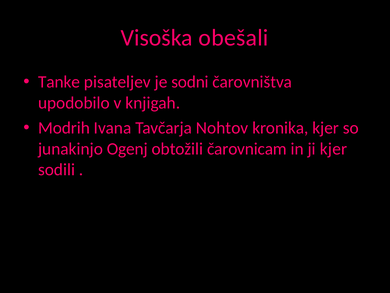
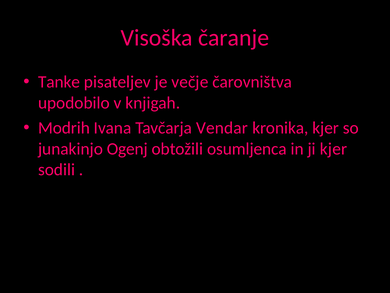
obešali: obešali -> čaranje
sodni: sodni -> večje
Nohtov: Nohtov -> Vendar
čarovnicam: čarovnicam -> osumljenca
